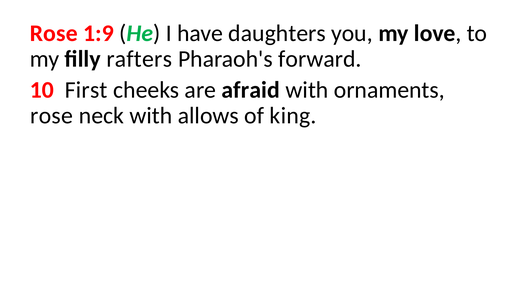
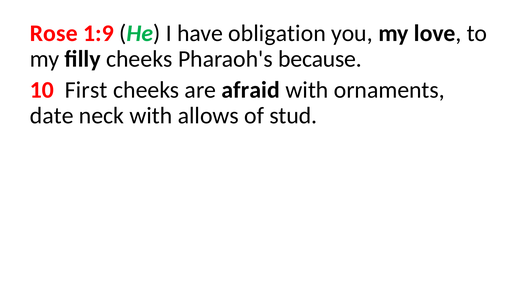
daughters: daughters -> obligation
filly rafters: rafters -> cheeks
forward: forward -> because
rose at (52, 116): rose -> date
king: king -> stud
